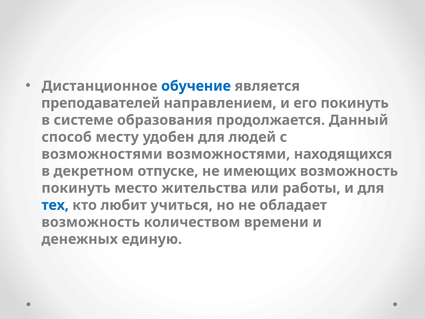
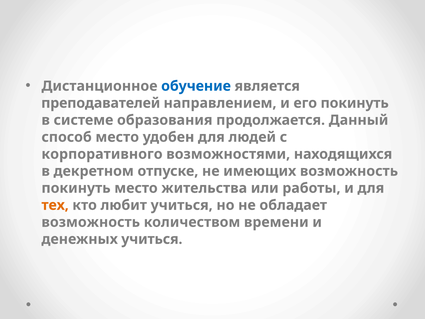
способ месту: месту -> место
возможностями at (102, 154): возможностями -> корпоративного
тех colour: blue -> orange
денежных единую: единую -> учиться
